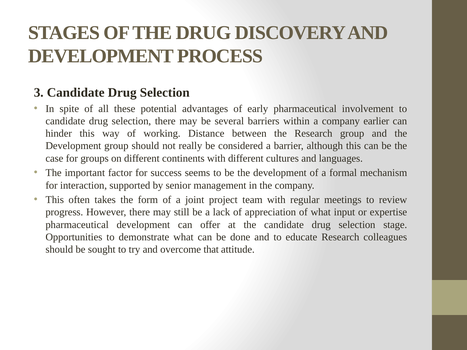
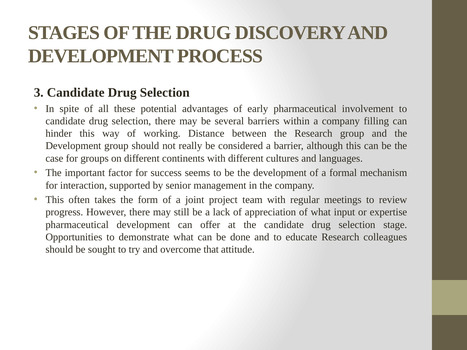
earlier: earlier -> filling
